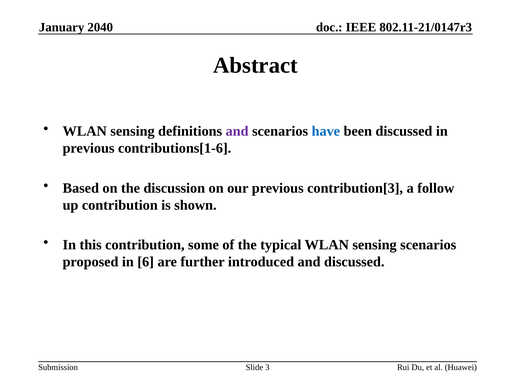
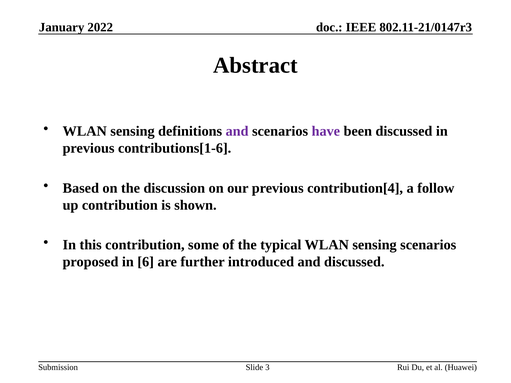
2040: 2040 -> 2022
have colour: blue -> purple
contribution[3: contribution[3 -> contribution[4
